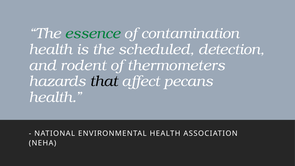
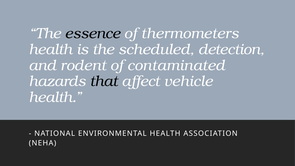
essence colour: green -> black
contamination: contamination -> thermometers
thermometers: thermometers -> contaminated
pecans: pecans -> vehicle
